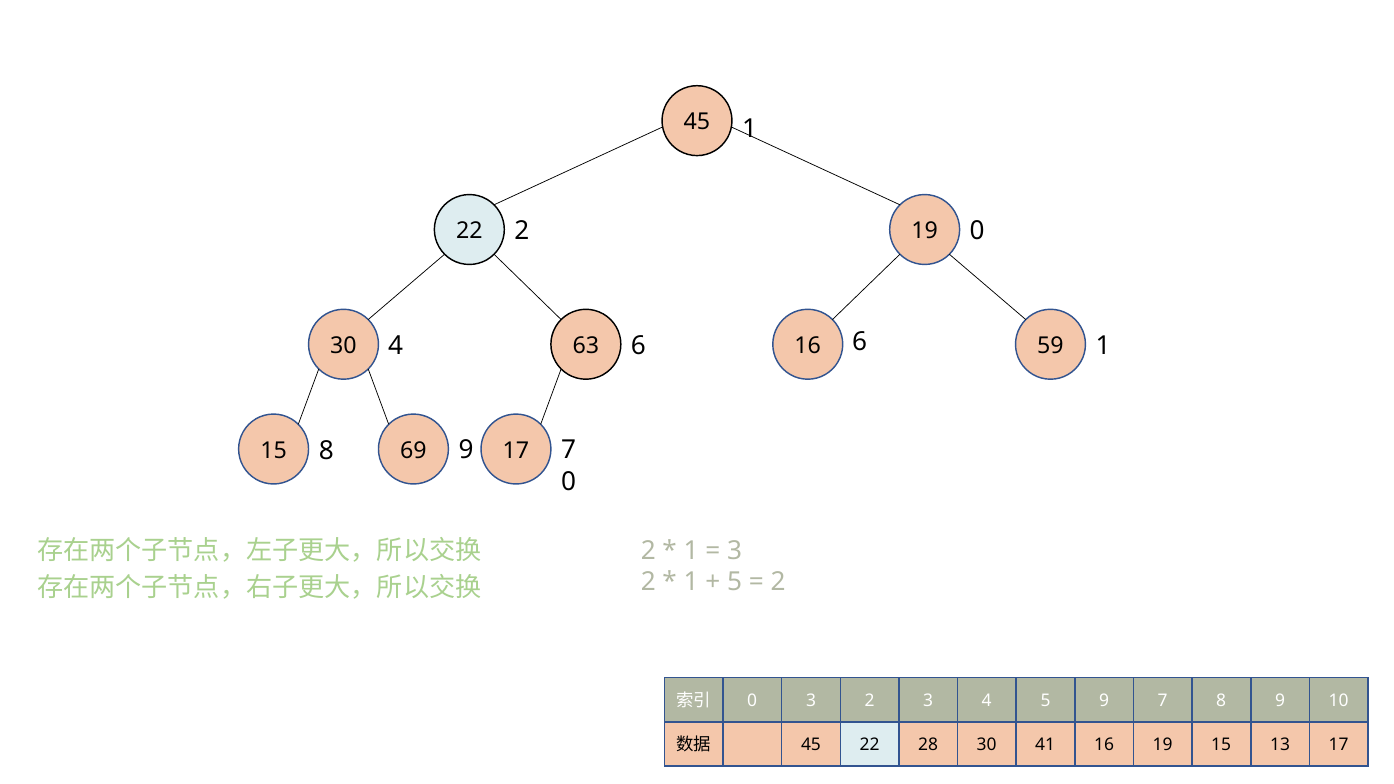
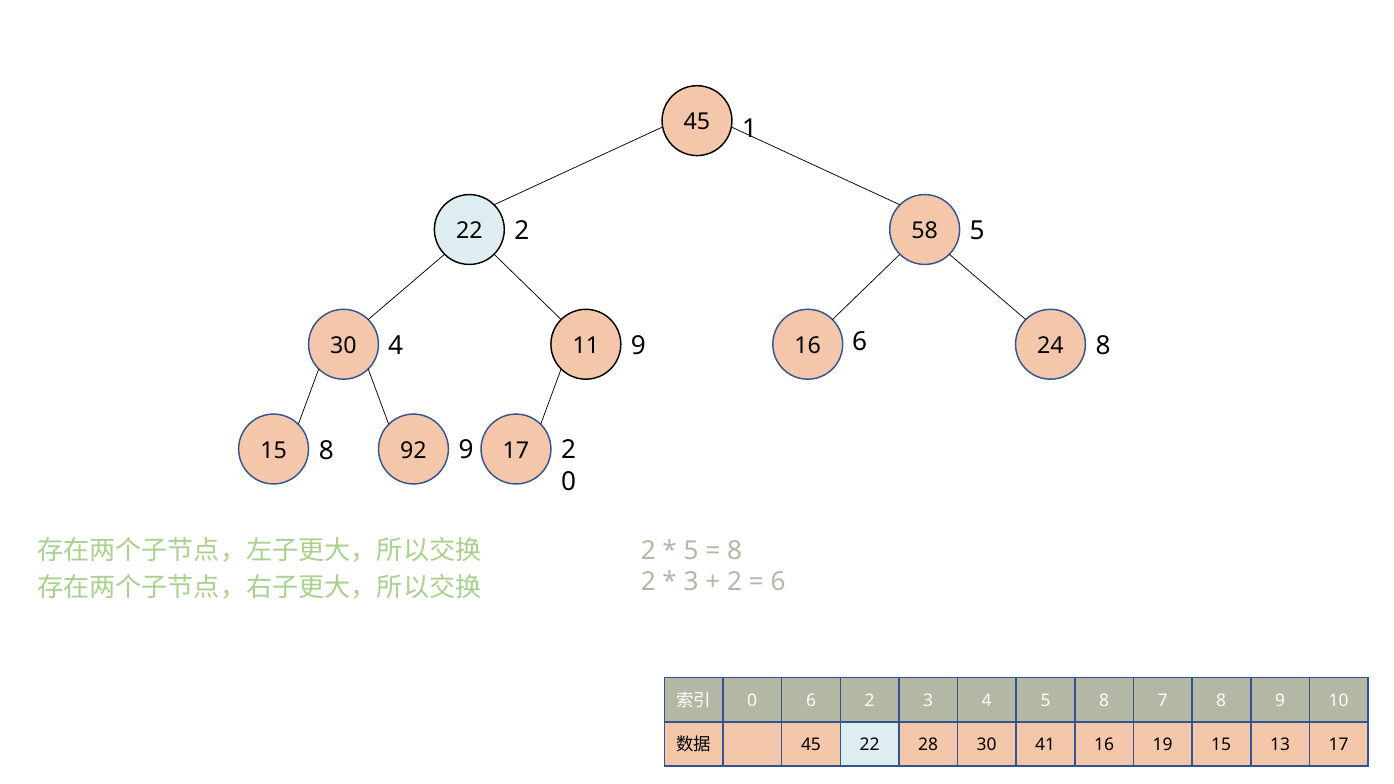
2 0: 0 -> 5
22 19: 19 -> 58
4 6: 6 -> 9
6 1: 1 -> 8
63: 63 -> 11
59: 59 -> 24
7 at (569, 450): 7 -> 2
69: 69 -> 92
1 at (691, 551): 1 -> 5
3 at (735, 551): 3 -> 8
1 at (691, 582): 1 -> 3
5 at (735, 582): 5 -> 2
2 at (778, 582): 2 -> 6
0 3: 3 -> 6
5 9: 9 -> 8
